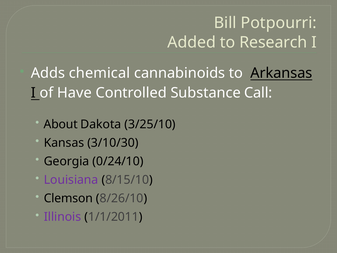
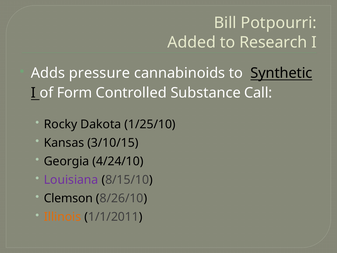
chemical: chemical -> pressure
Arkansas: Arkansas -> Synthetic
Have: Have -> Form
About: About -> Rocky
3/25/10: 3/25/10 -> 1/25/10
3/10/30: 3/10/30 -> 3/10/15
0/24/10: 0/24/10 -> 4/24/10
Illinois colour: purple -> orange
